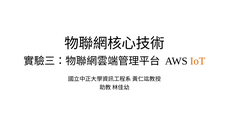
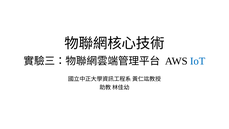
IoT colour: orange -> blue
